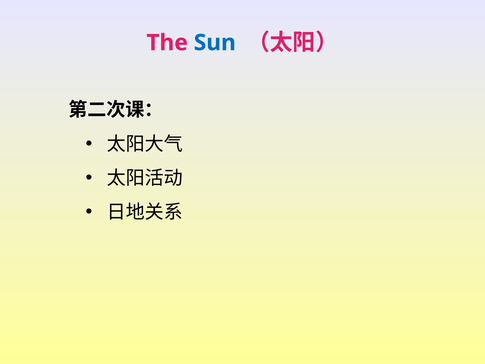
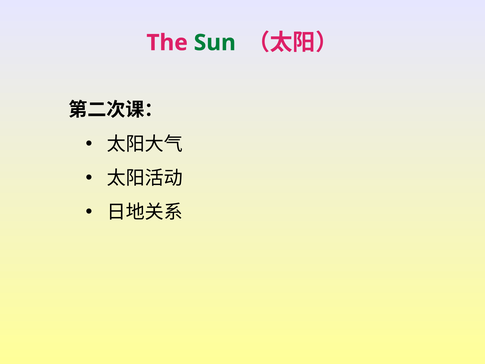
Sun colour: blue -> green
